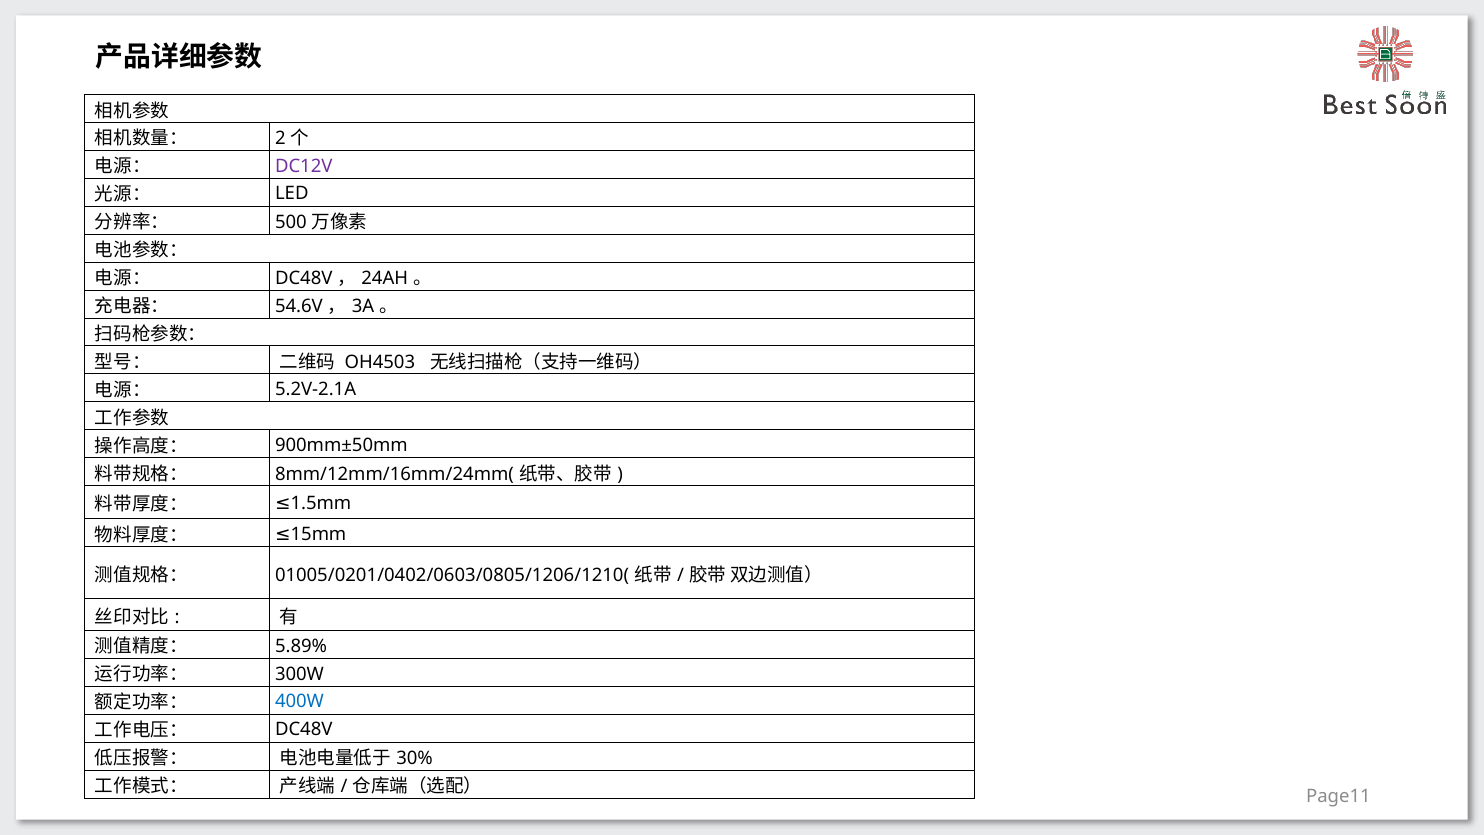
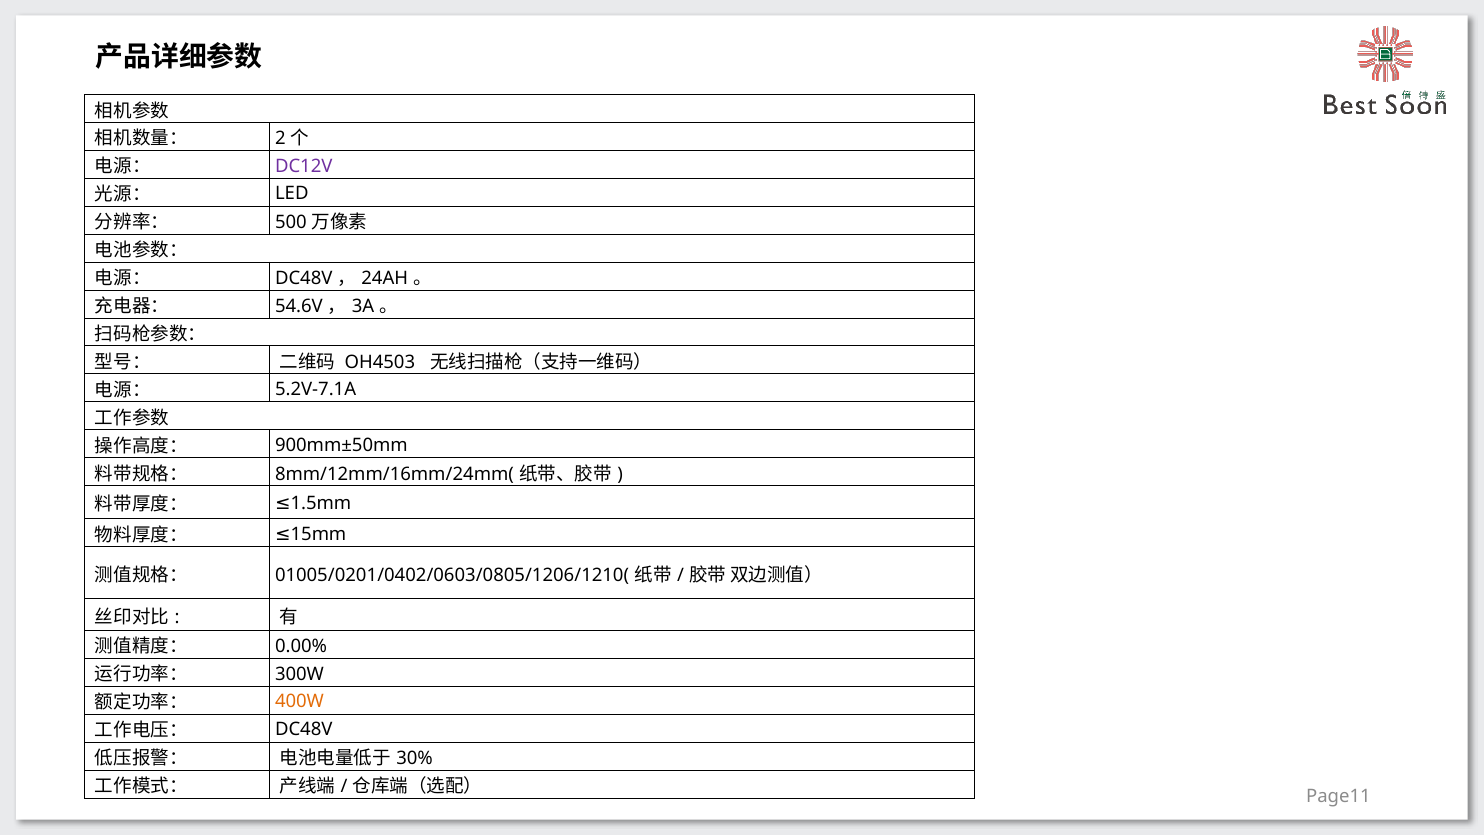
5.2V-2.1A: 5.2V-2.1A -> 5.2V-7.1A
5.89%: 5.89% -> 0.00%
400W colour: blue -> orange
